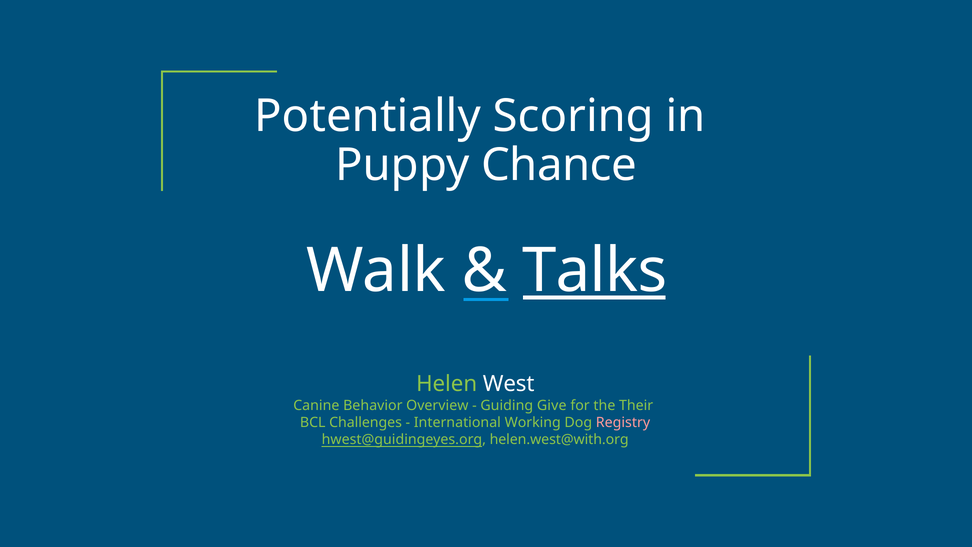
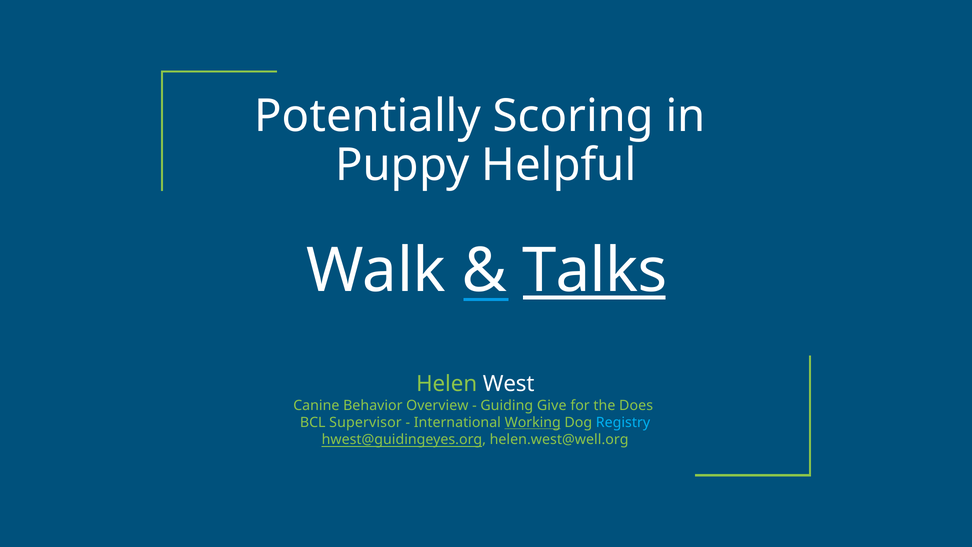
Chance: Chance -> Helpful
Their: Their -> Does
Challenges: Challenges -> Supervisor
Working underline: none -> present
Registry colour: pink -> light blue
helen.west@with.org: helen.west@with.org -> helen.west@well.org
